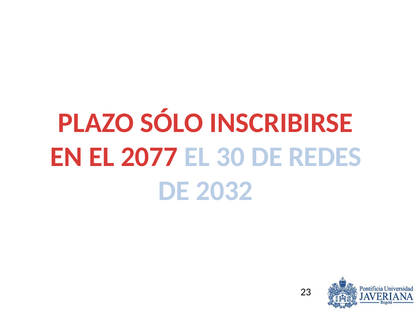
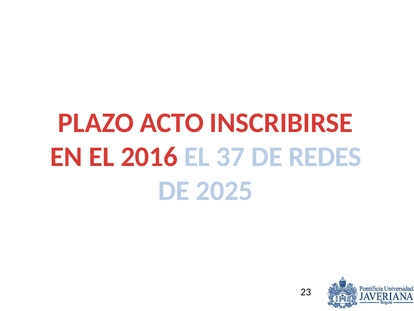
SÓLO: SÓLO -> ACTO
2077: 2077 -> 2016
30: 30 -> 37
2032: 2032 -> 2025
